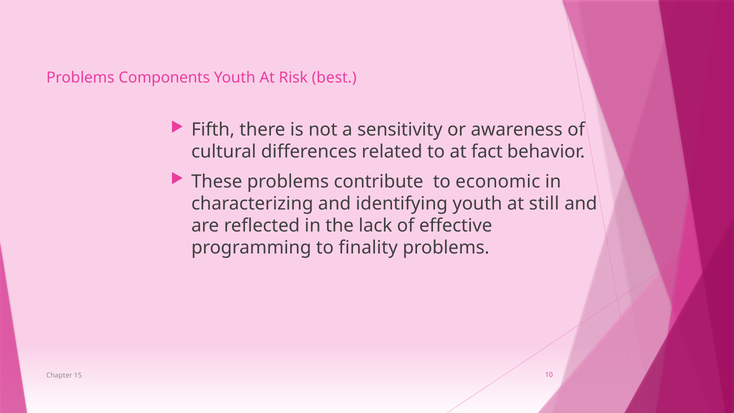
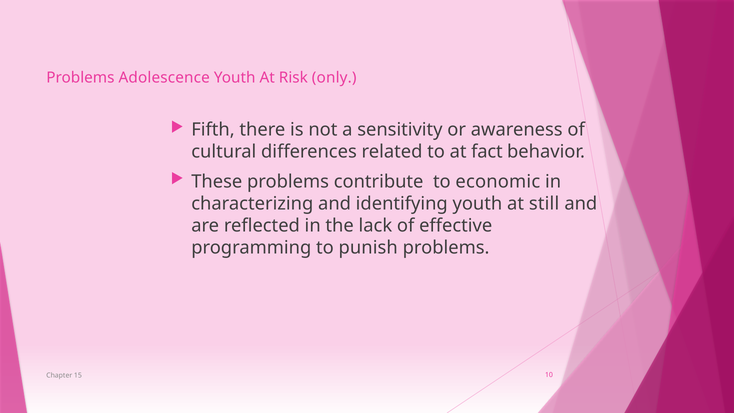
Components: Components -> Adolescence
best: best -> only
finality: finality -> punish
